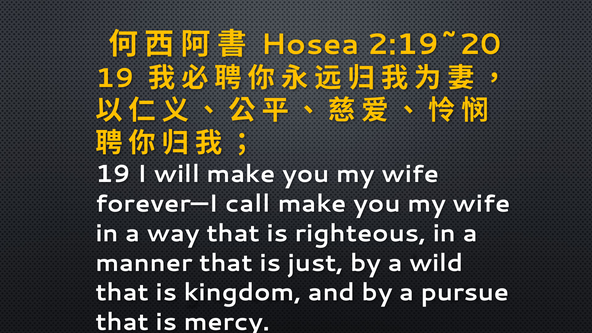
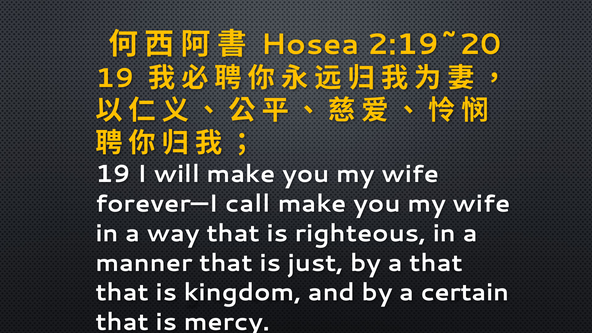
a wild: wild -> that
pursue: pursue -> certain
